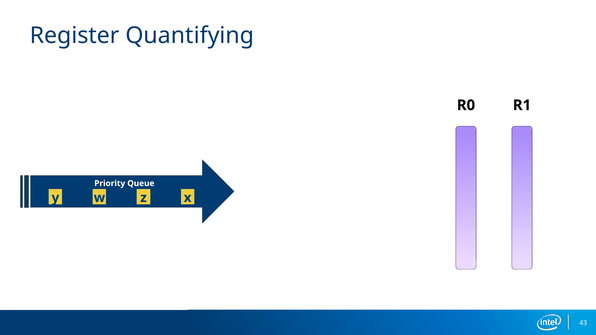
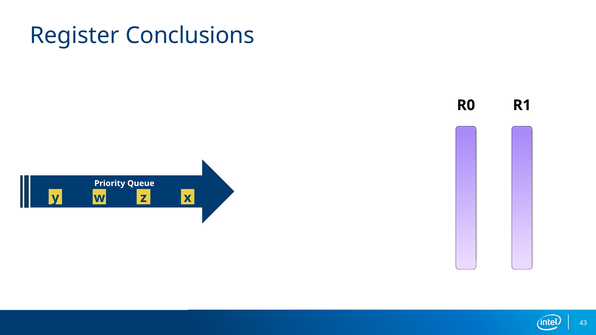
Quantifying: Quantifying -> Conclusions
